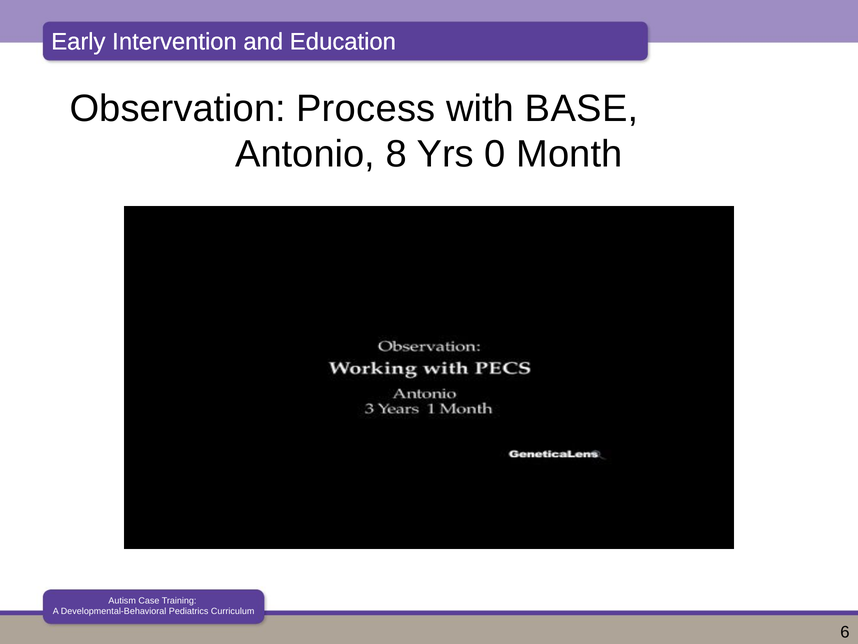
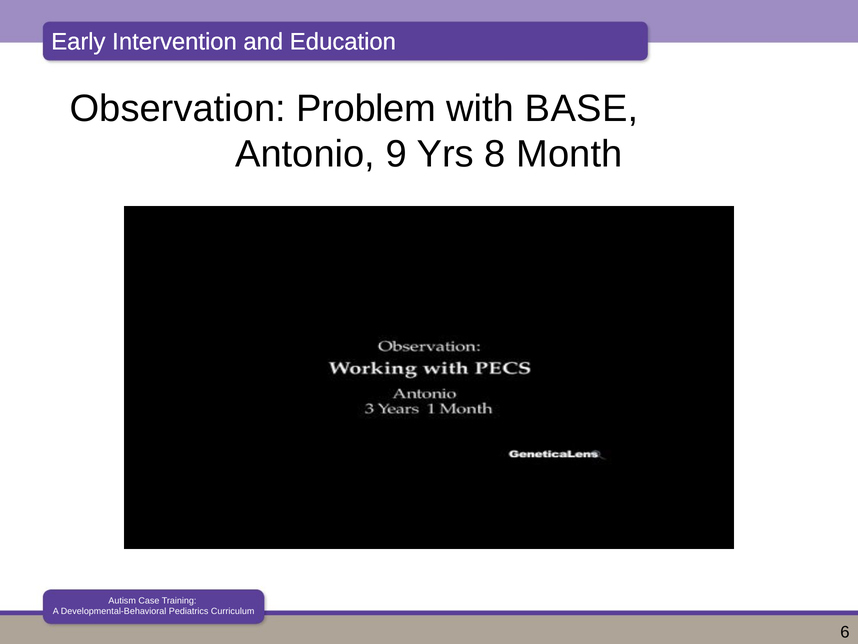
Process: Process -> Problem
8: 8 -> 9
0: 0 -> 8
